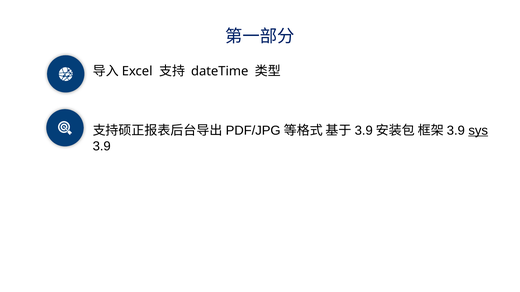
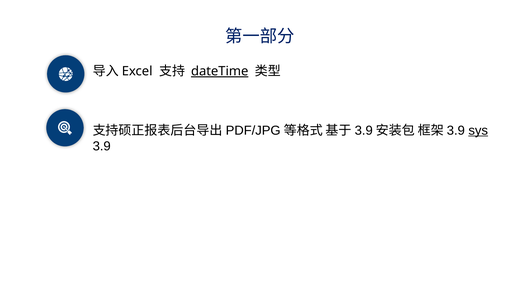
dateTime underline: none -> present
